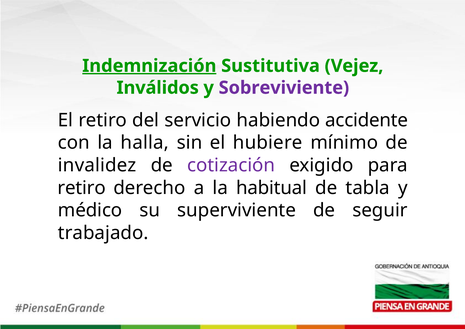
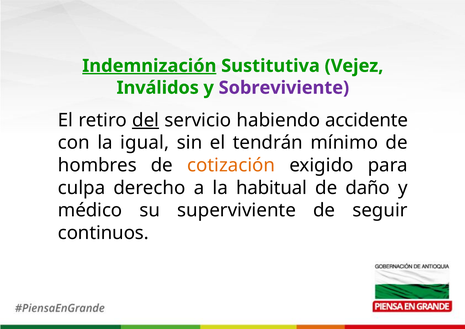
del underline: none -> present
halla: halla -> igual
hubiere: hubiere -> tendrán
invalidez: invalidez -> hombres
cotización colour: purple -> orange
retiro at (82, 188): retiro -> culpa
tabla: tabla -> daño
trabajado: trabajado -> continuos
